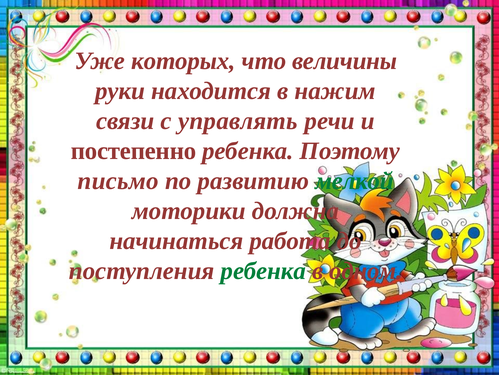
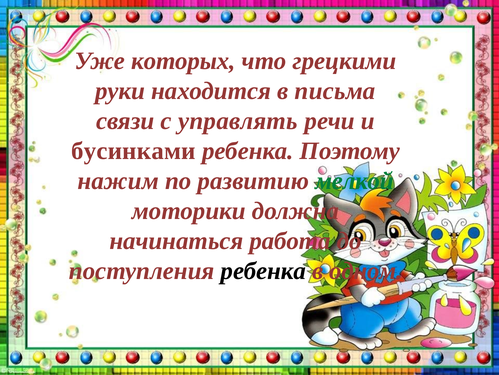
величины: величины -> грецкими
нажим: нажим -> письма
постепенно: постепенно -> бусинками
письмо: письмо -> нажим
ребенка at (263, 270) colour: green -> black
